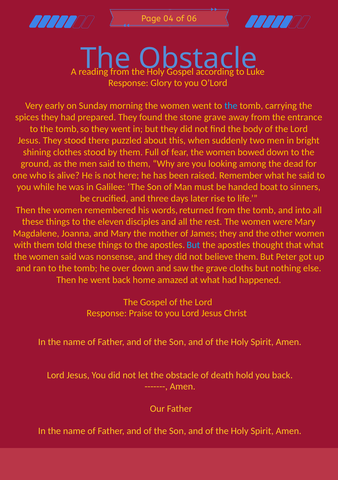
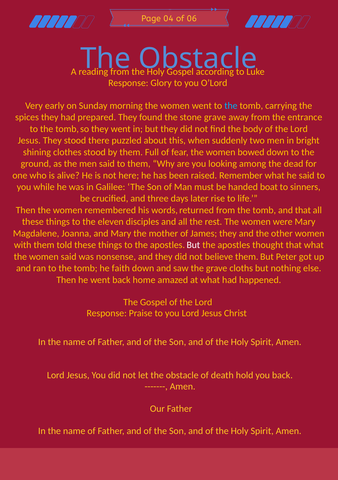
and into: into -> that
But at (193, 245) colour: light blue -> white
over: over -> faith
